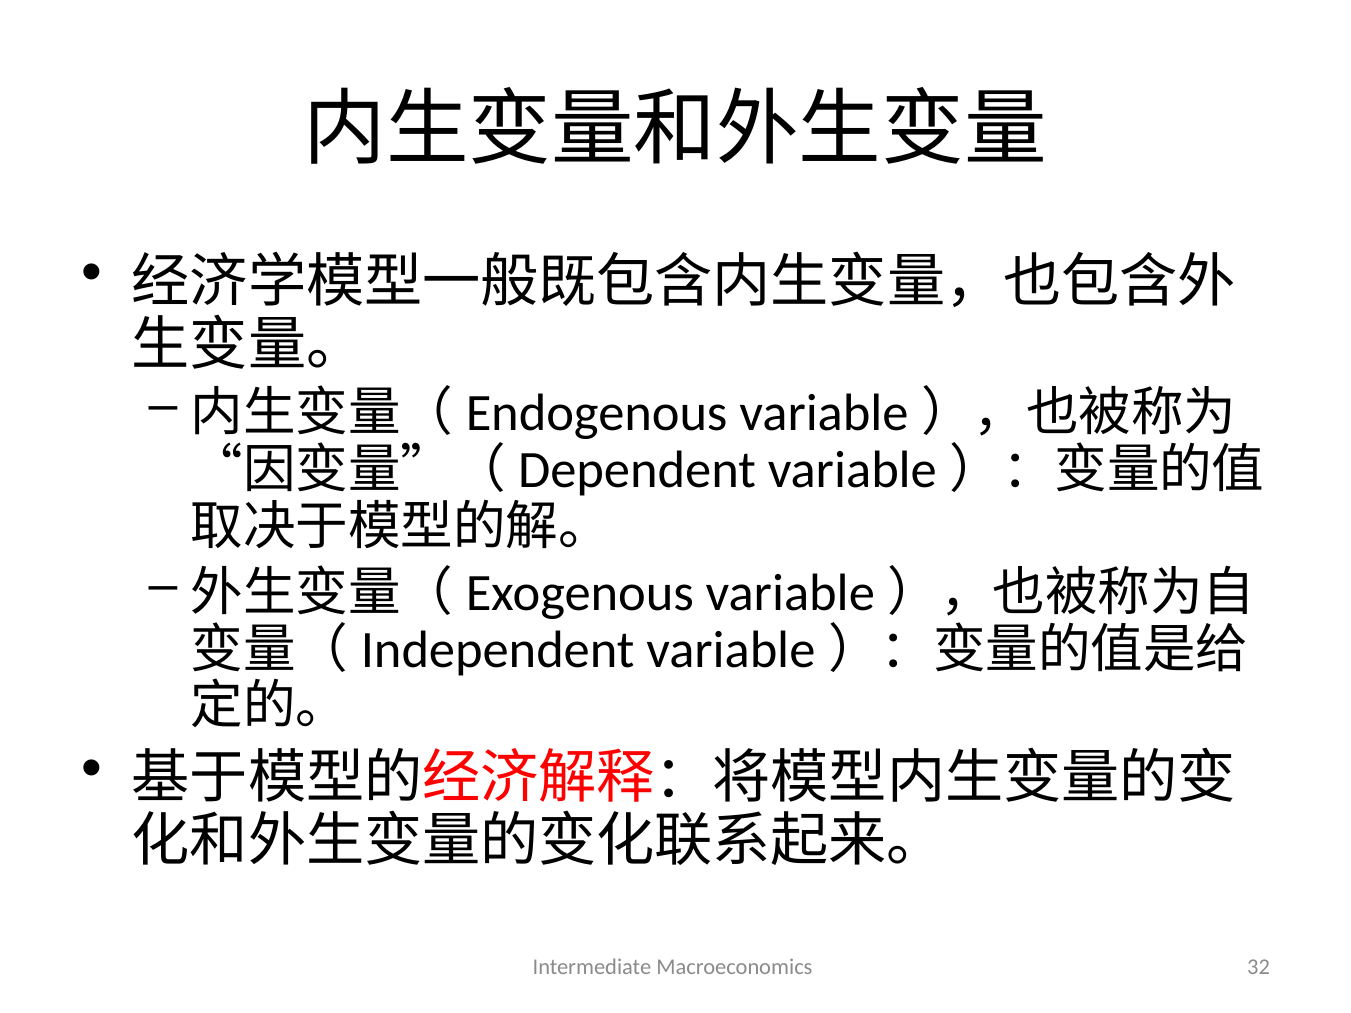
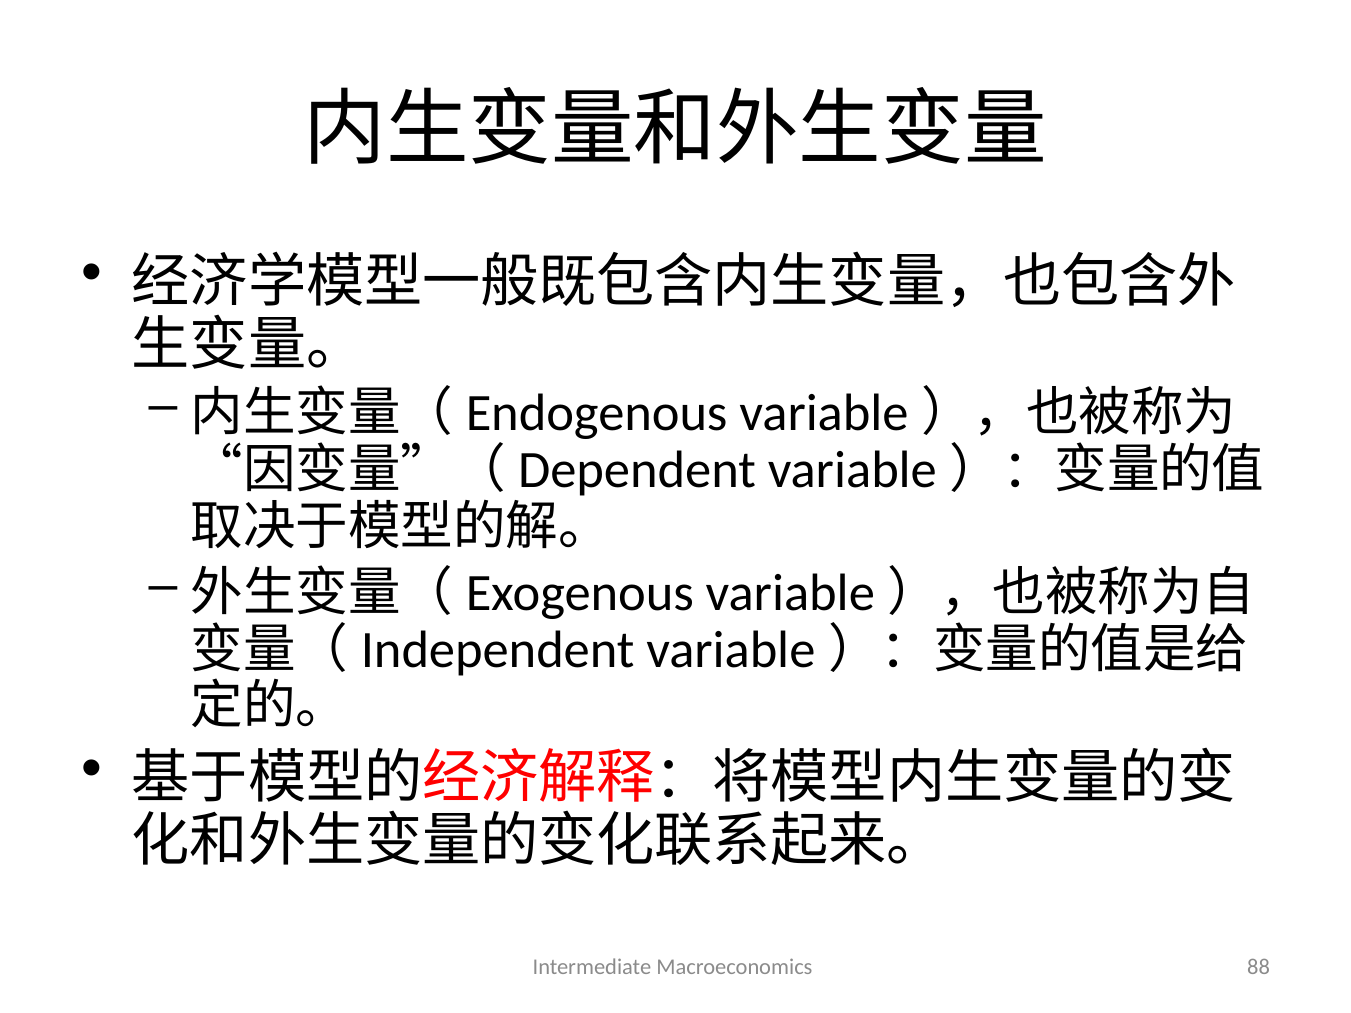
32: 32 -> 88
